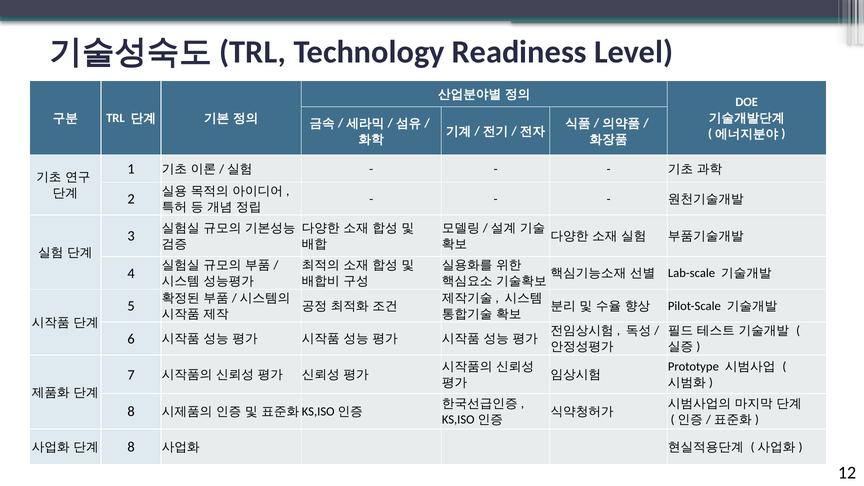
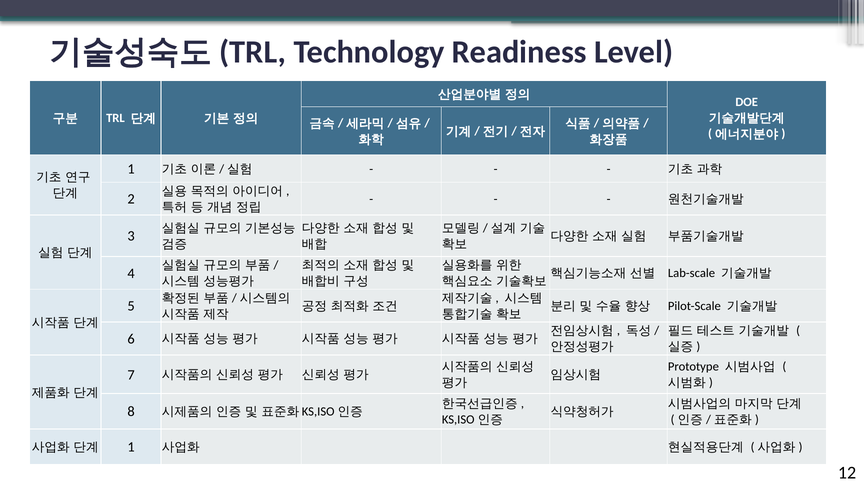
8 at (131, 447): 8 -> 1
